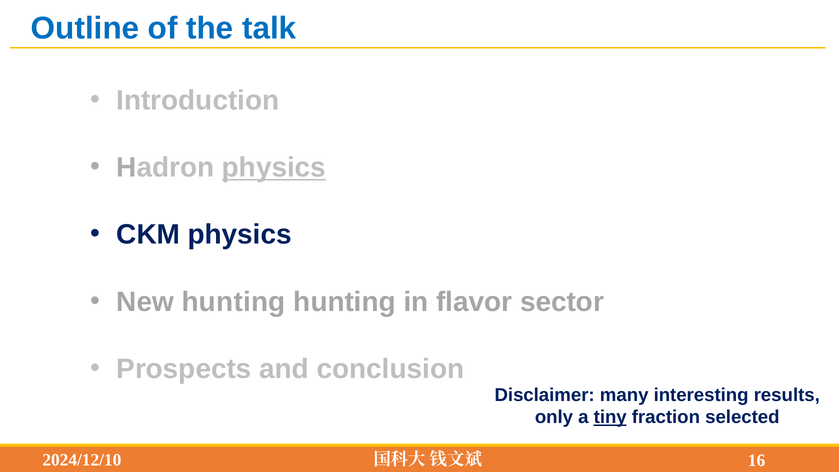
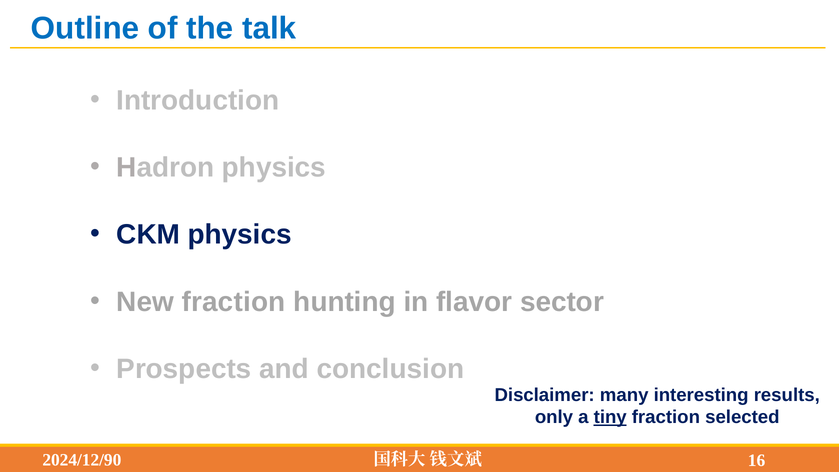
physics at (274, 168) underline: present -> none
New hunting: hunting -> fraction
2024/12/10: 2024/12/10 -> 2024/12/90
